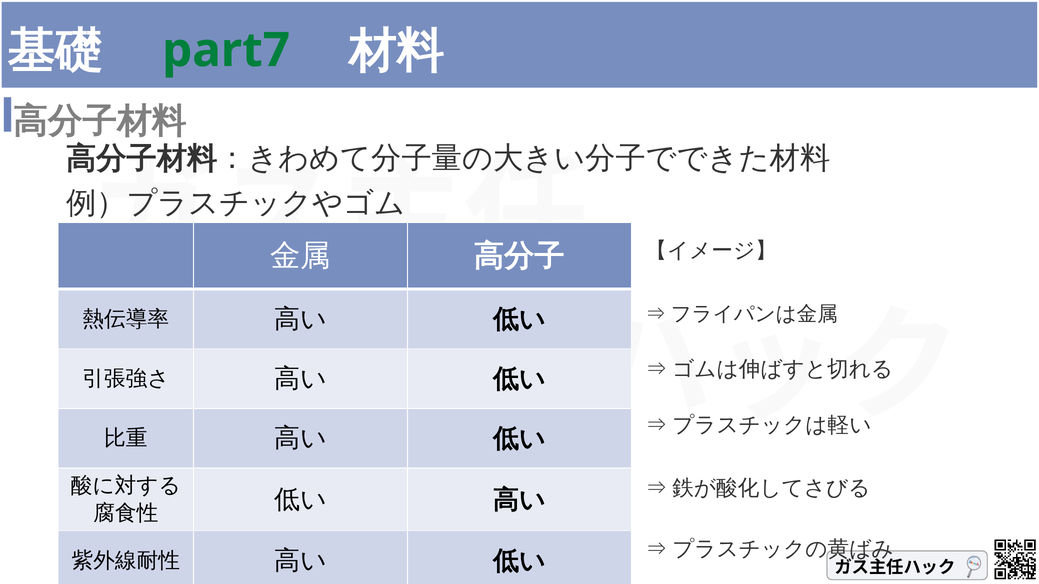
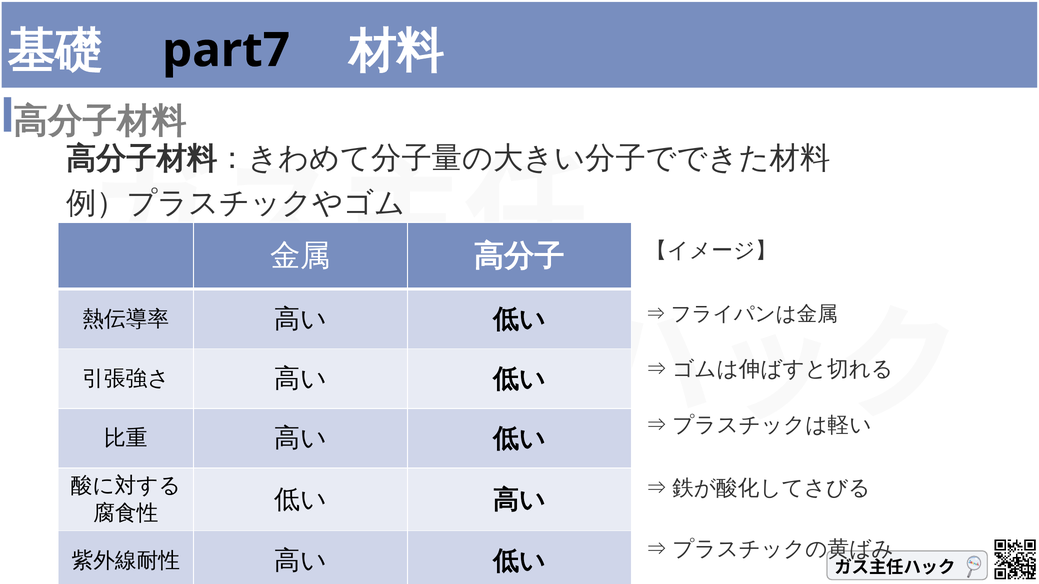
part7 colour: green -> black
